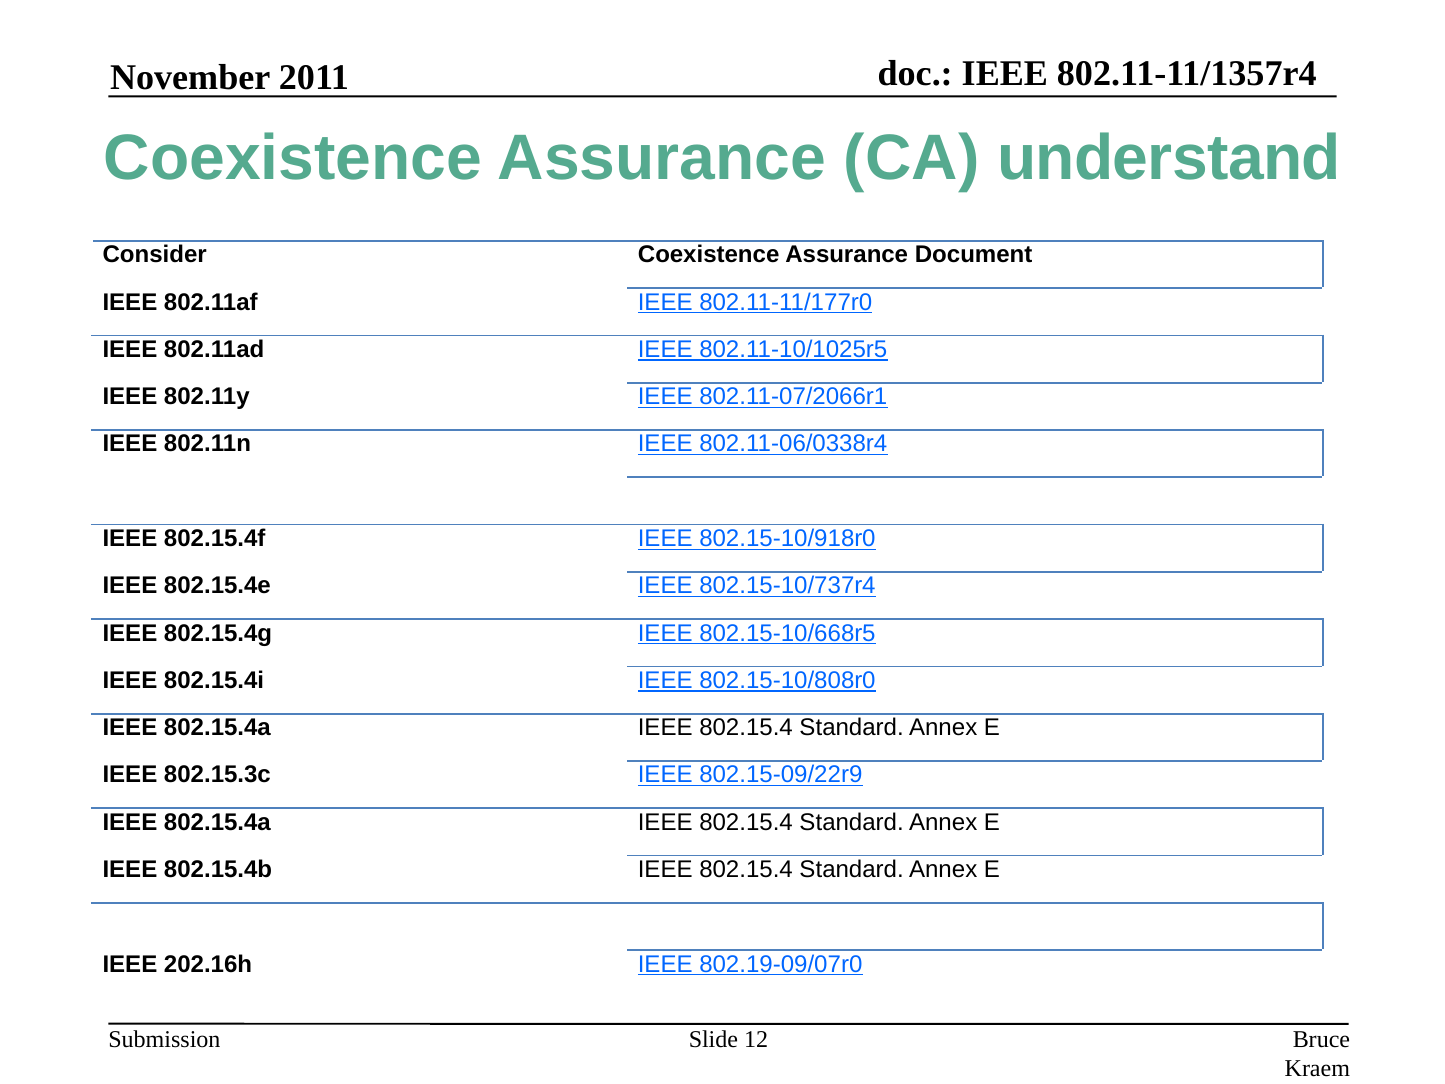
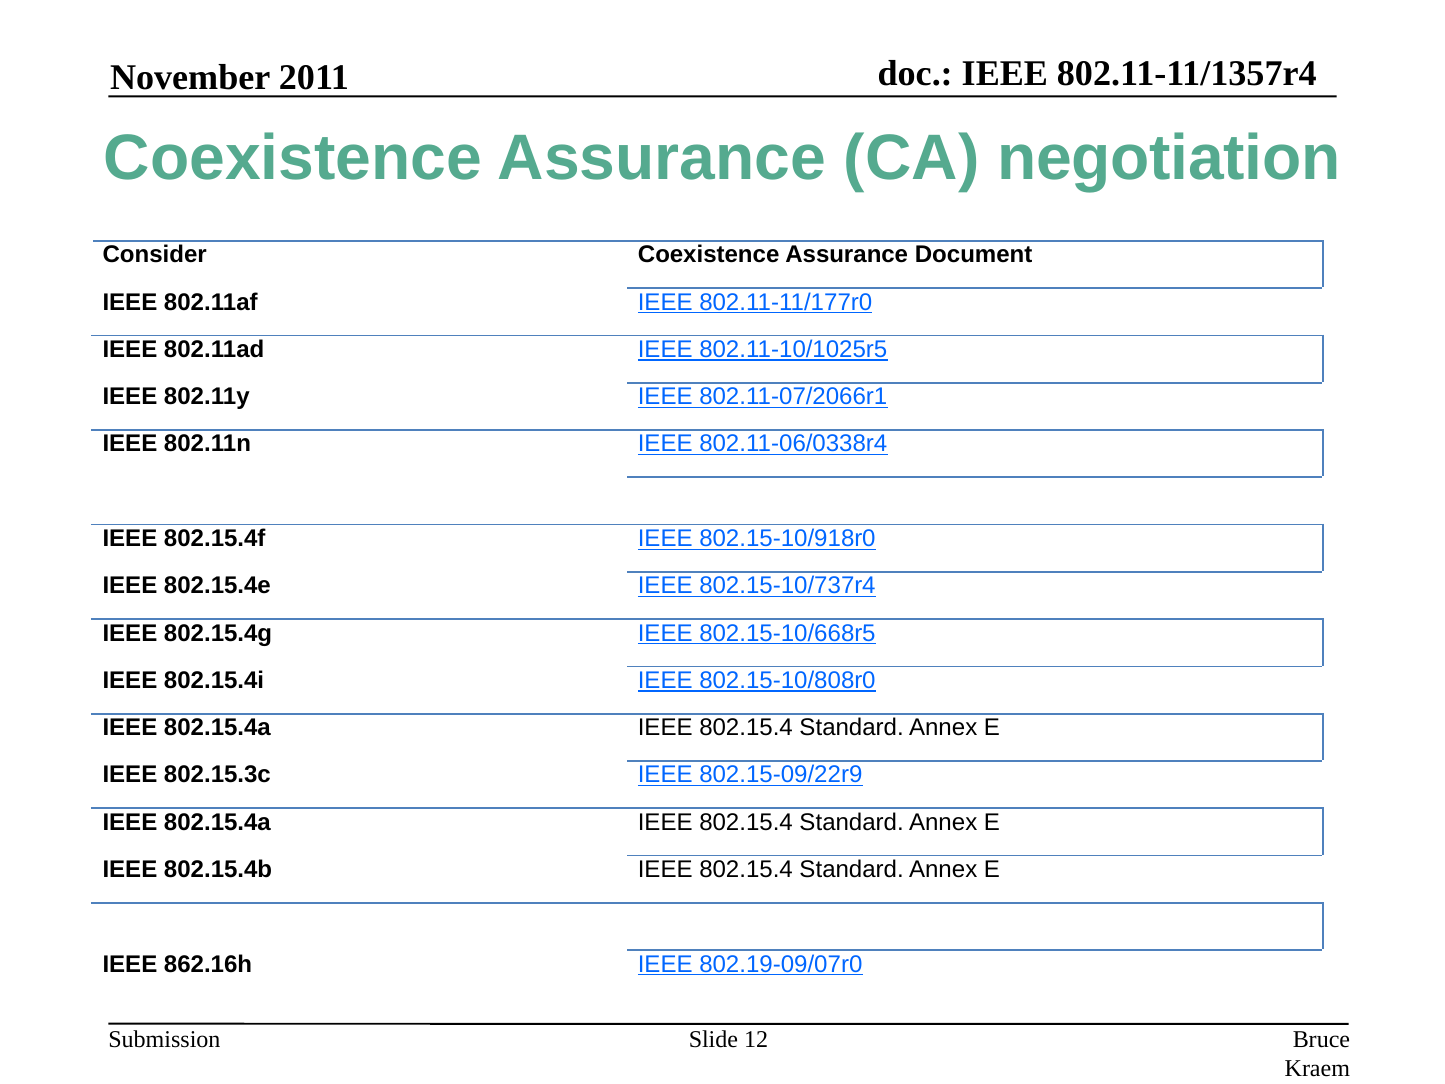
understand: understand -> negotiation
202.16h: 202.16h -> 862.16h
